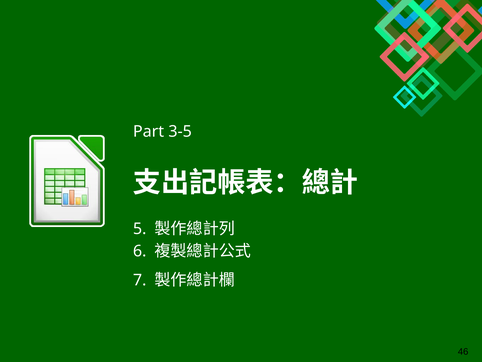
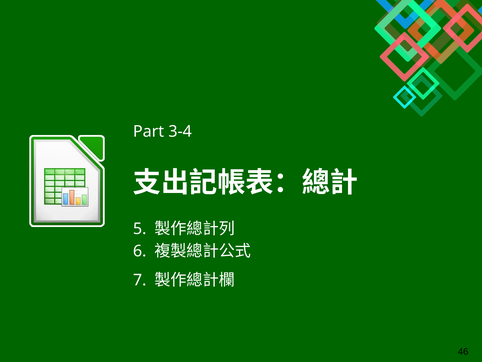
3-5: 3-5 -> 3-4
